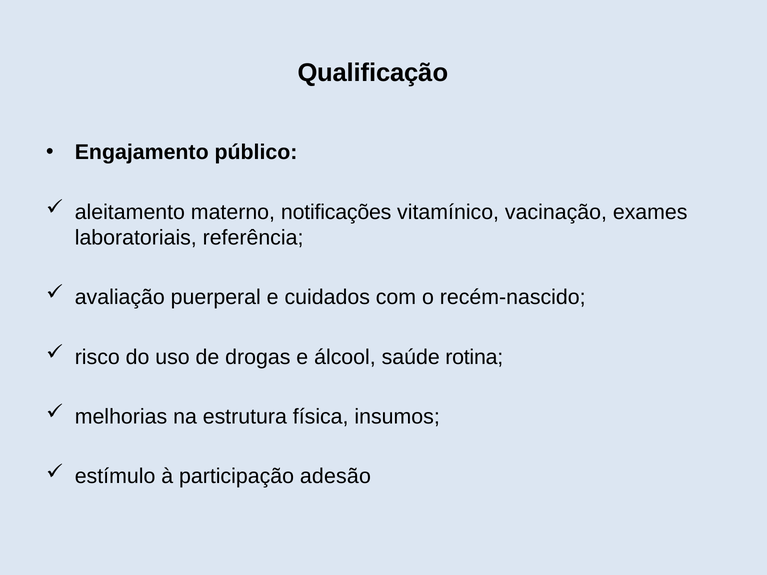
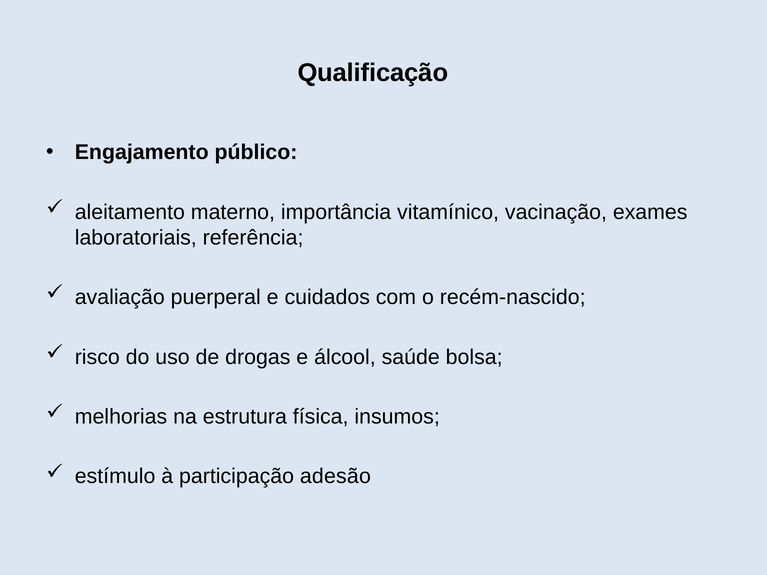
notificações: notificações -> importância
rotina: rotina -> bolsa
